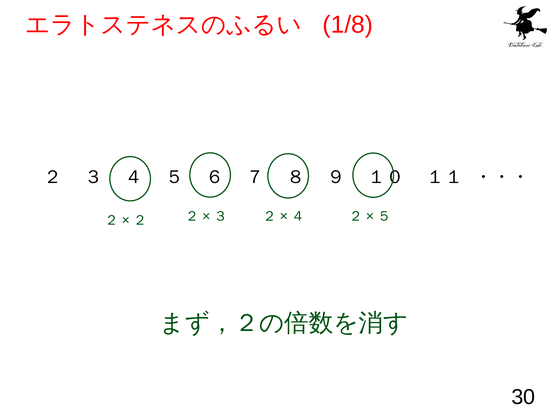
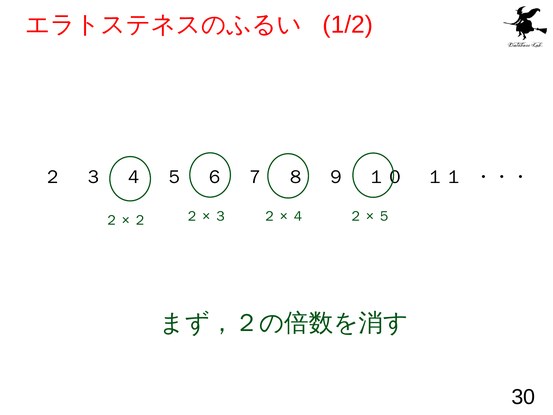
1/8: 1/8 -> 1/2
